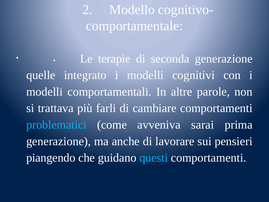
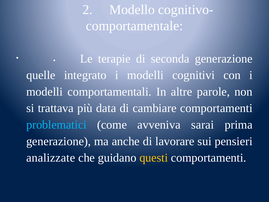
farli: farli -> data
piangendo: piangendo -> analizzate
questi colour: light blue -> yellow
